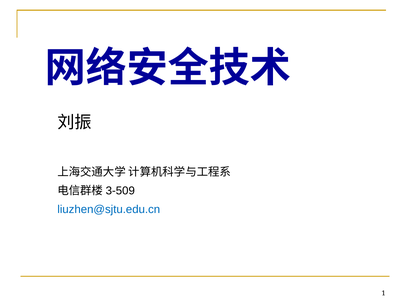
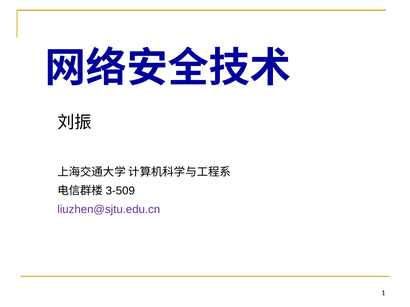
liuzhen@sjtu.edu.cn colour: blue -> purple
